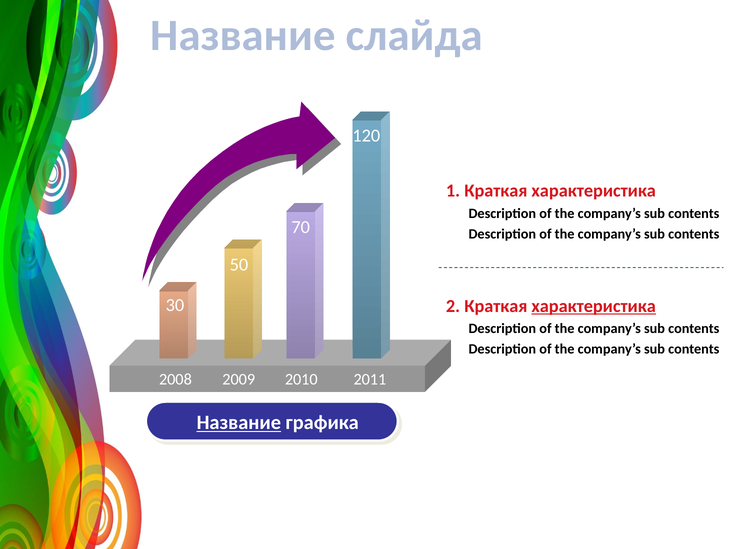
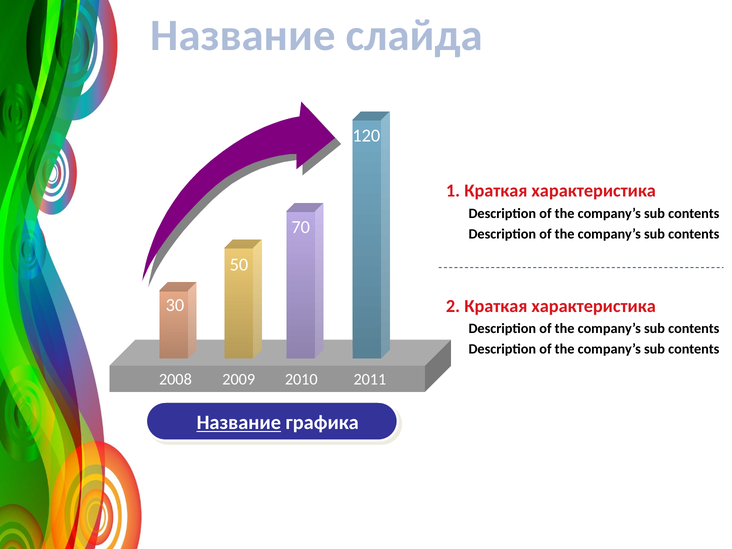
характеристика at (594, 306) underline: present -> none
